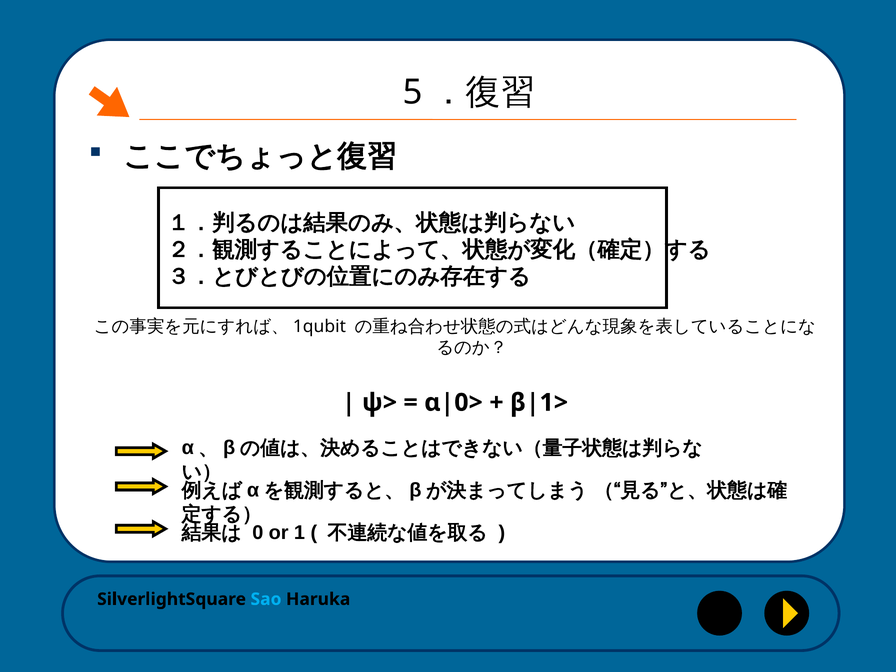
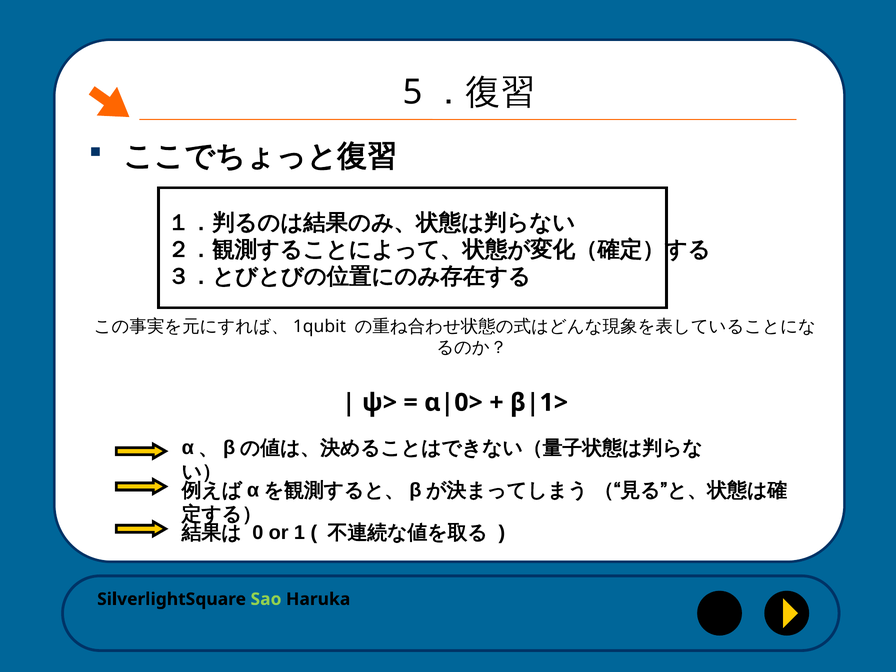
Sao colour: light blue -> light green
